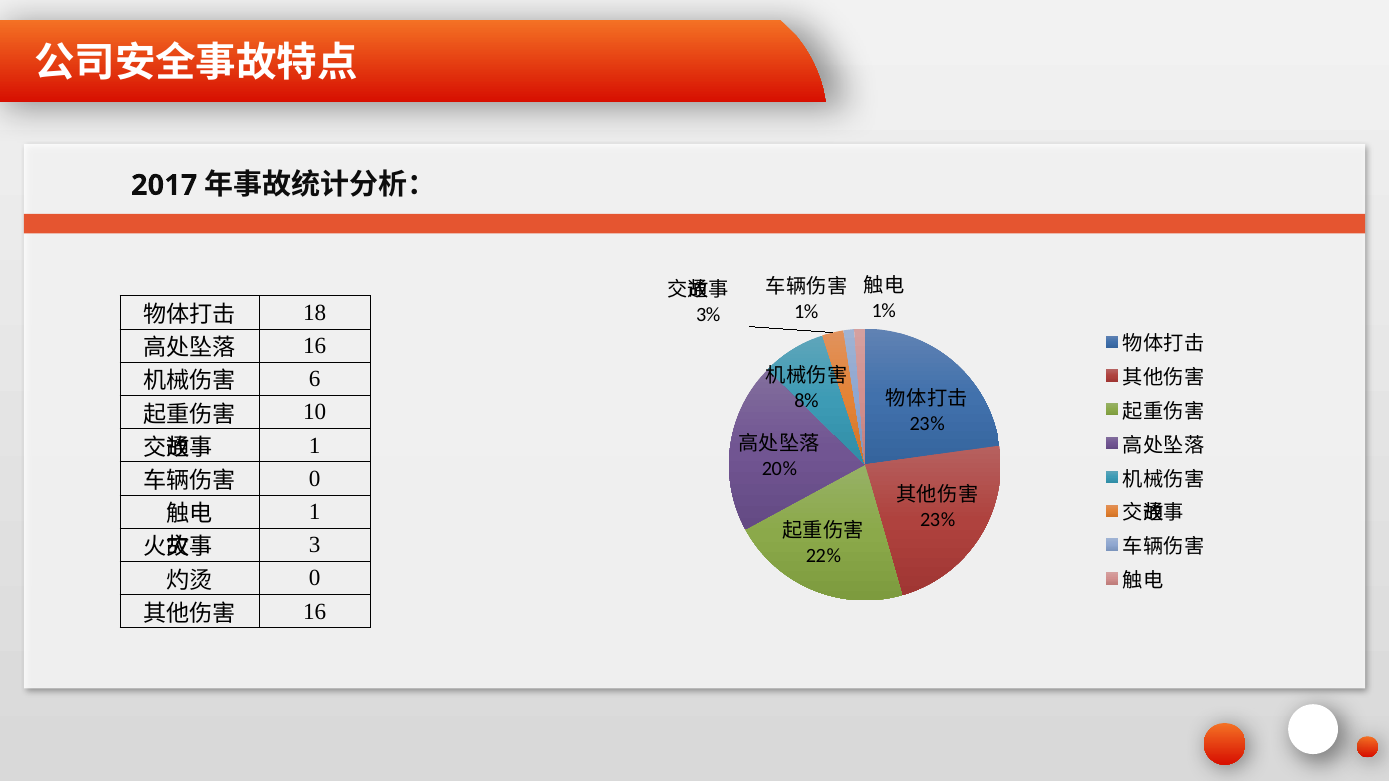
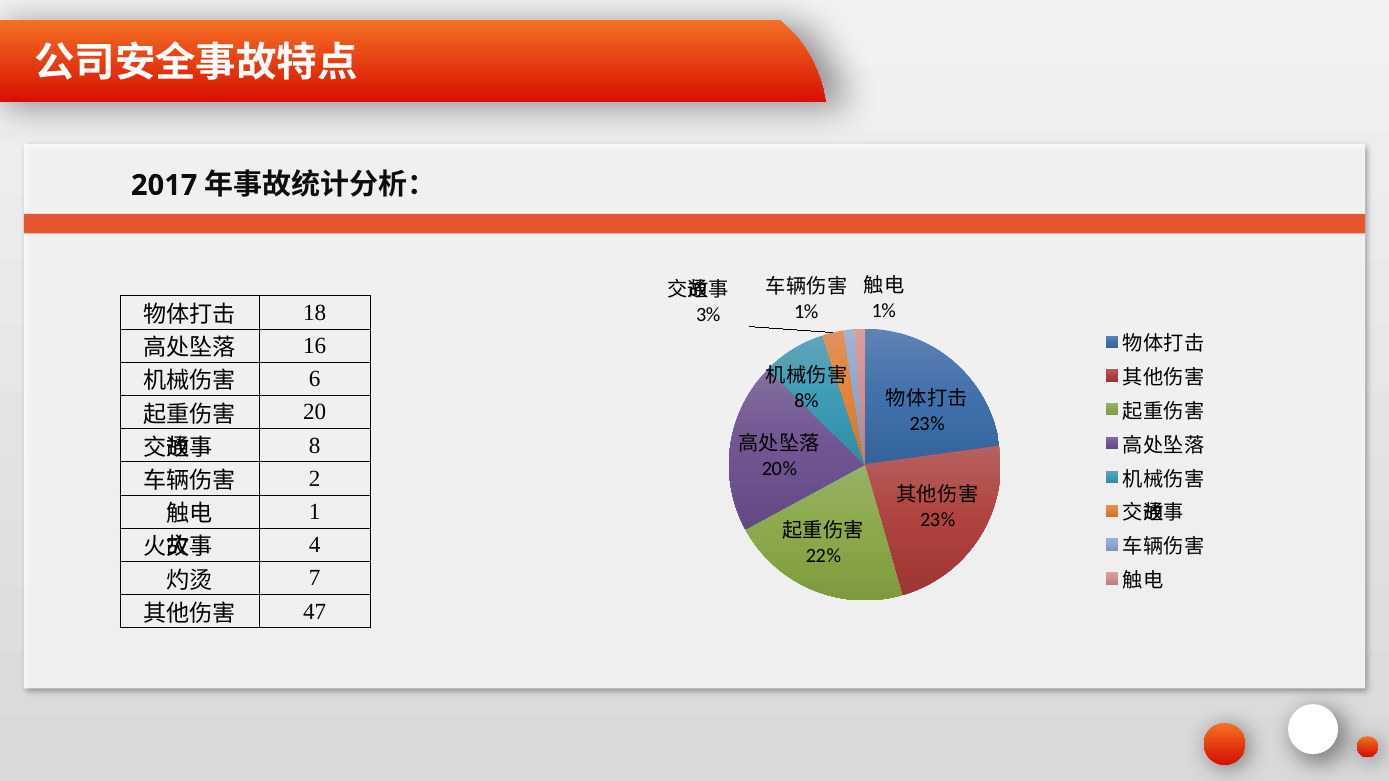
10: 10 -> 20
1 at (315, 446): 1 -> 8
0 at (315, 479): 0 -> 2
3: 3 -> 4
0 at (315, 578): 0 -> 7
16 at (315, 612): 16 -> 47
